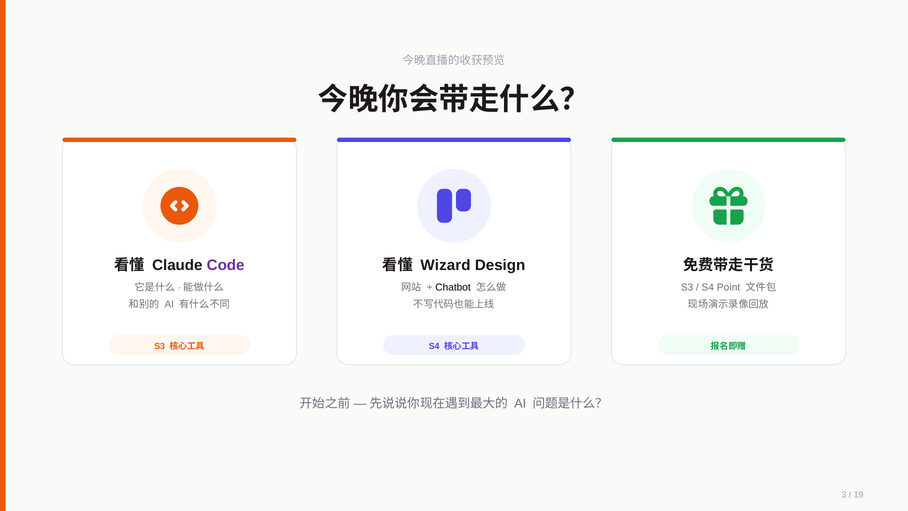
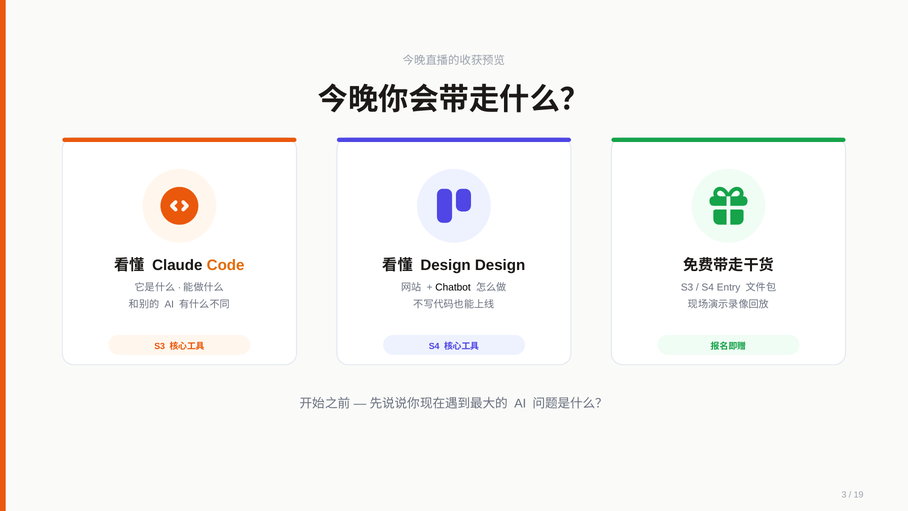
Code colour: purple -> orange
Wizard at (446, 265): Wizard -> Design
Point: Point -> Entry
